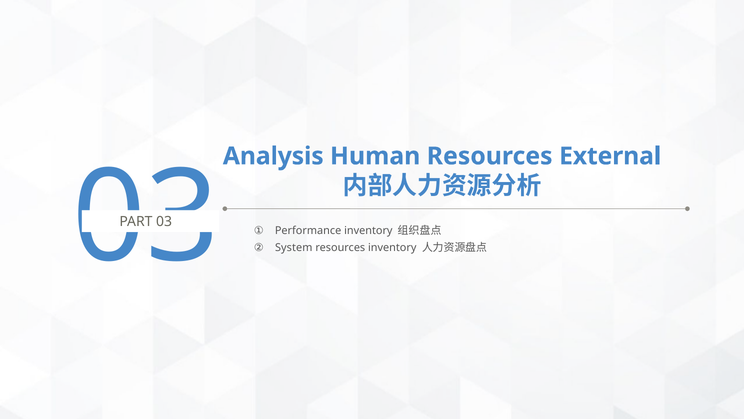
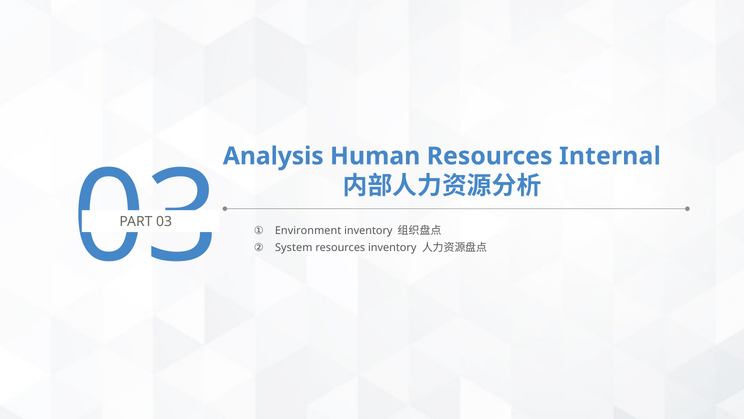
External: External -> Internal
Performance: Performance -> Environment
